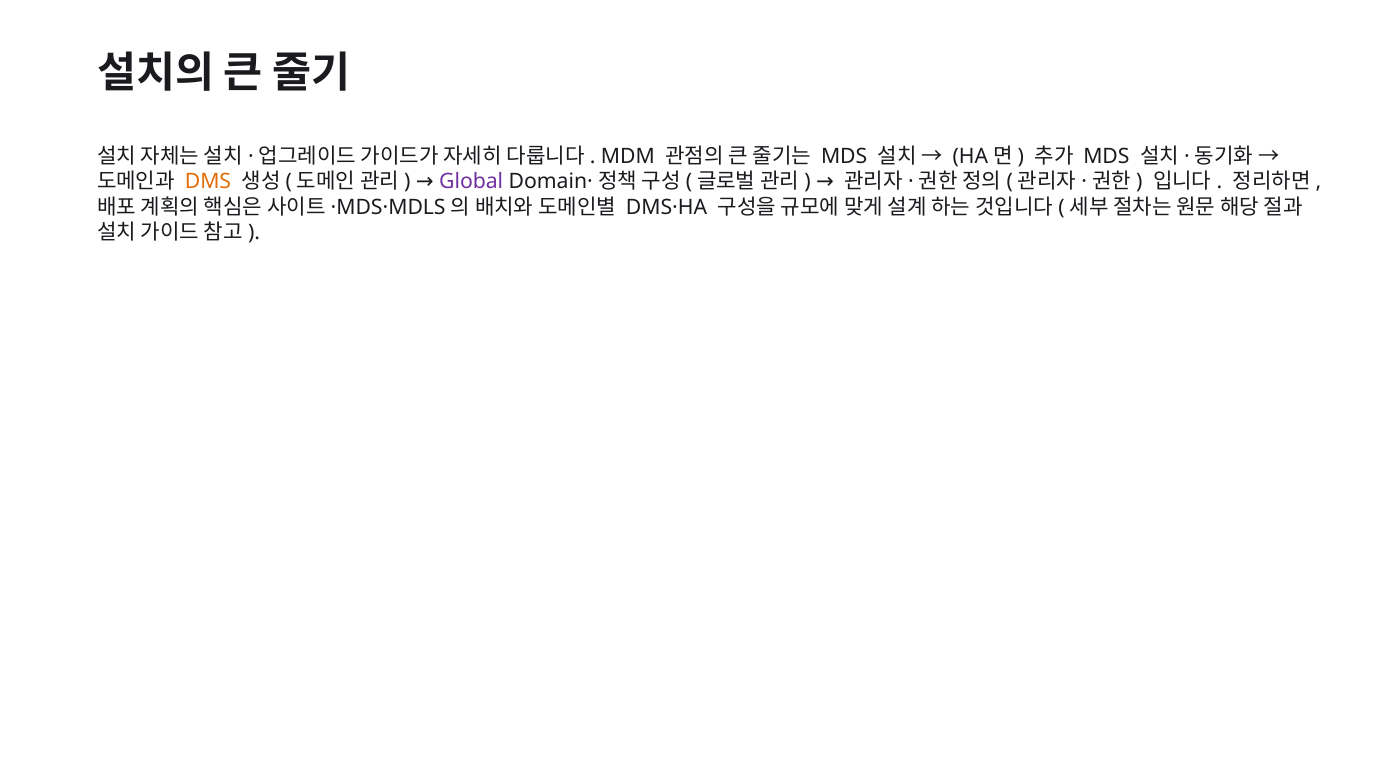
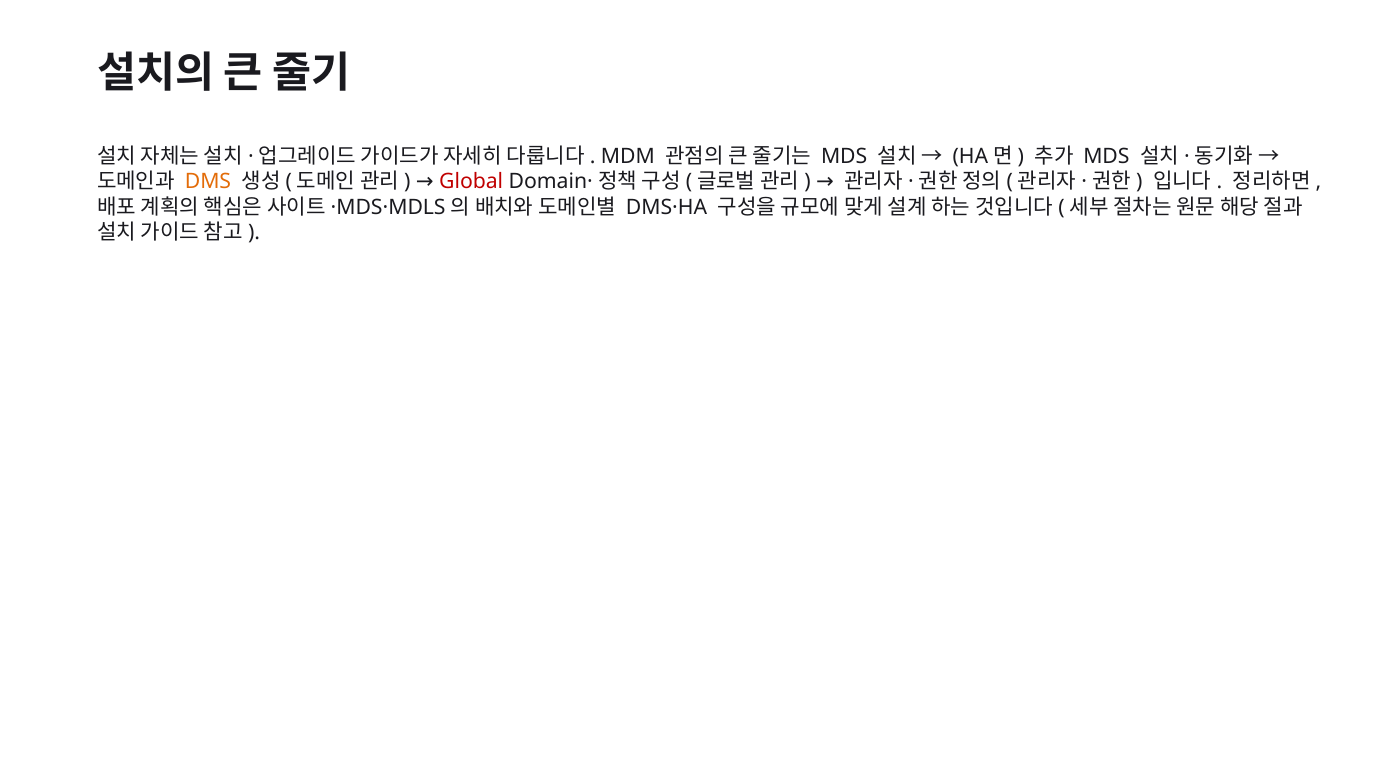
Global colour: purple -> red
